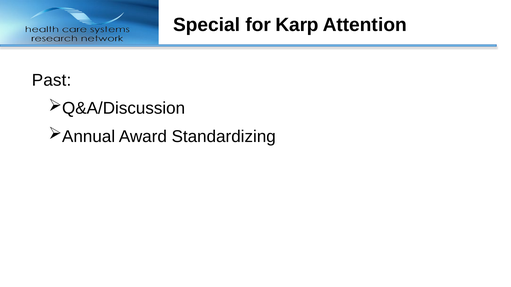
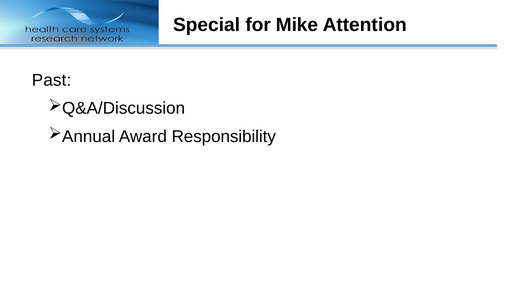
Karp: Karp -> Mike
Standardizing: Standardizing -> Responsibility
